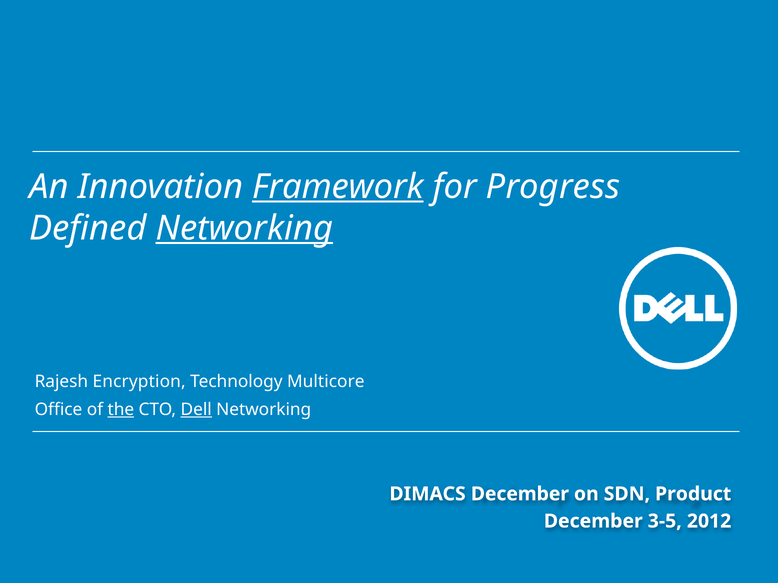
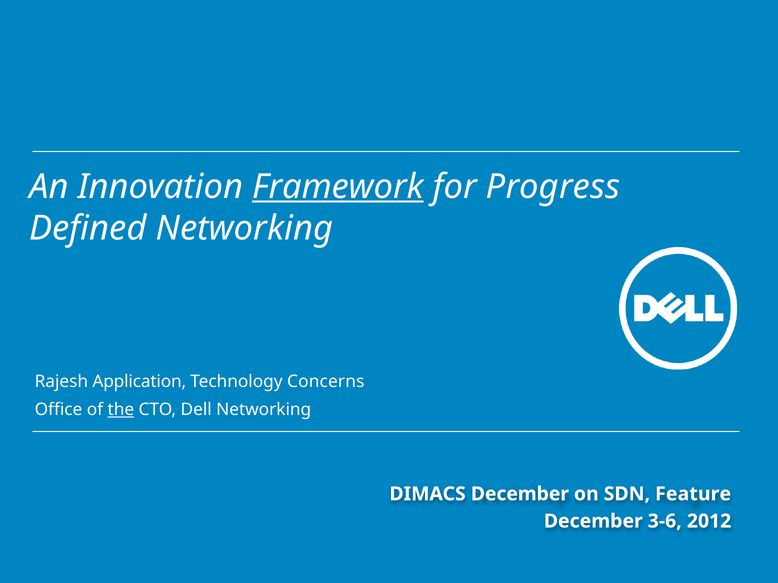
Networking at (244, 228) underline: present -> none
Encryption: Encryption -> Application
Multicore: Multicore -> Concerns
Dell underline: present -> none
Product: Product -> Feature
3-5: 3-5 -> 3-6
